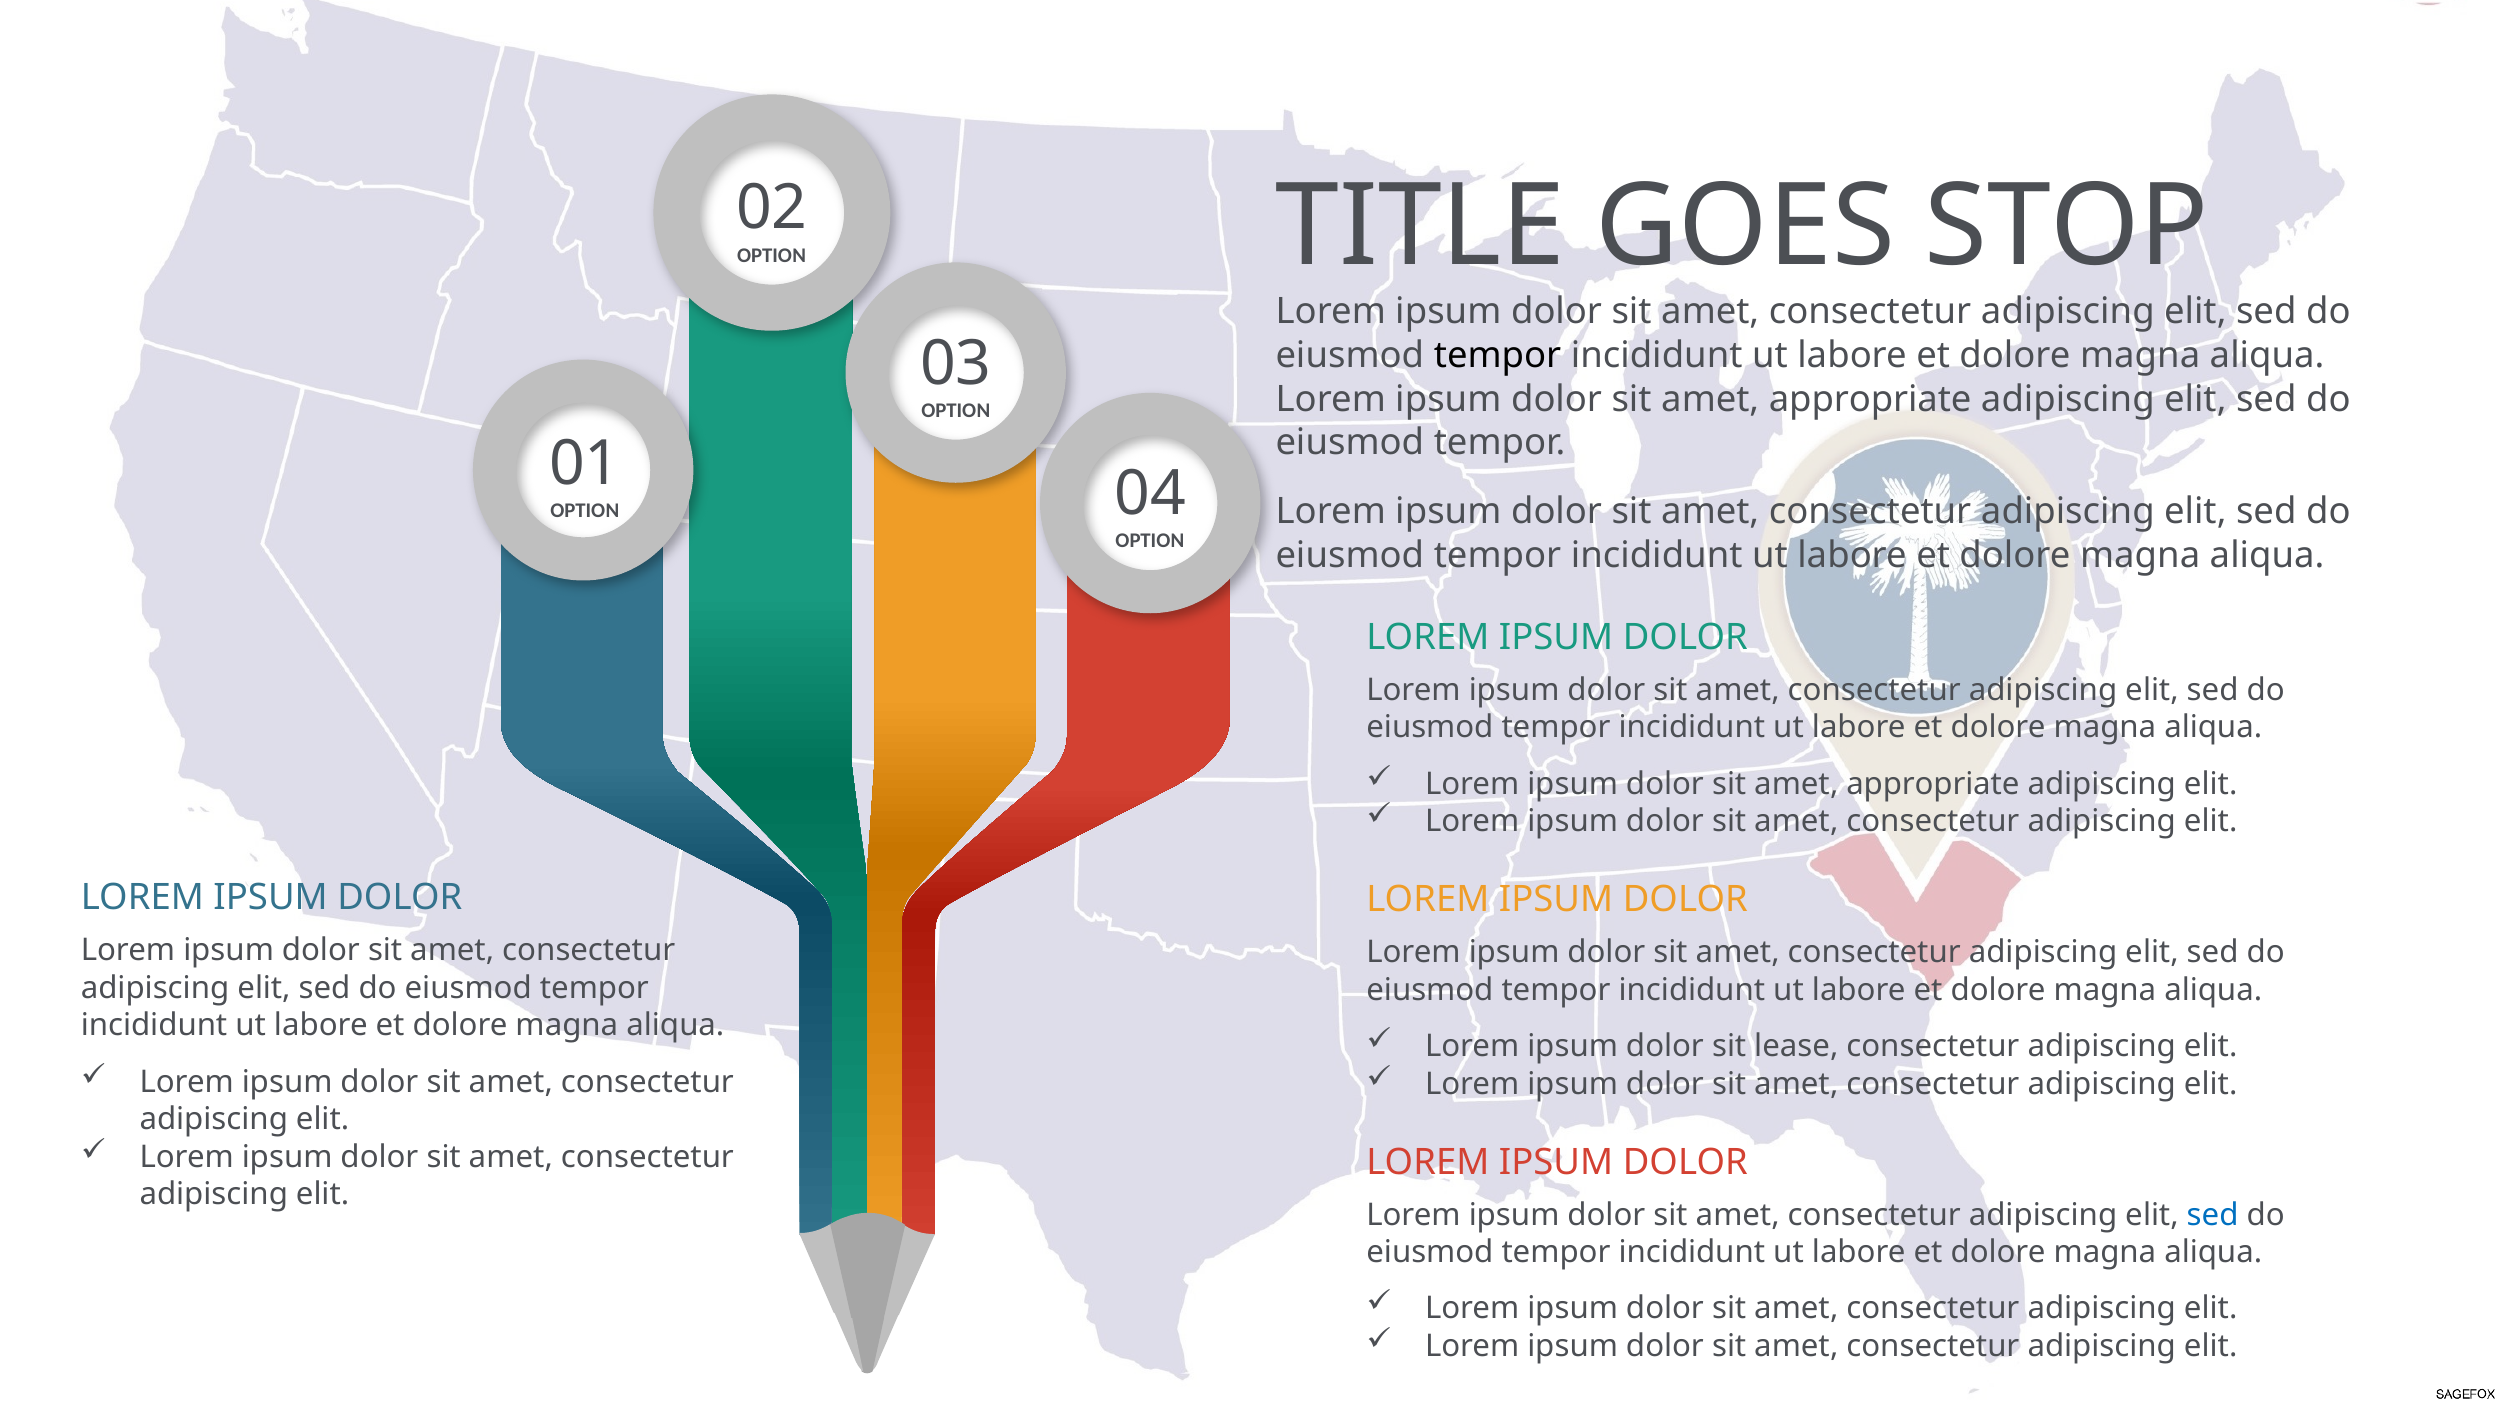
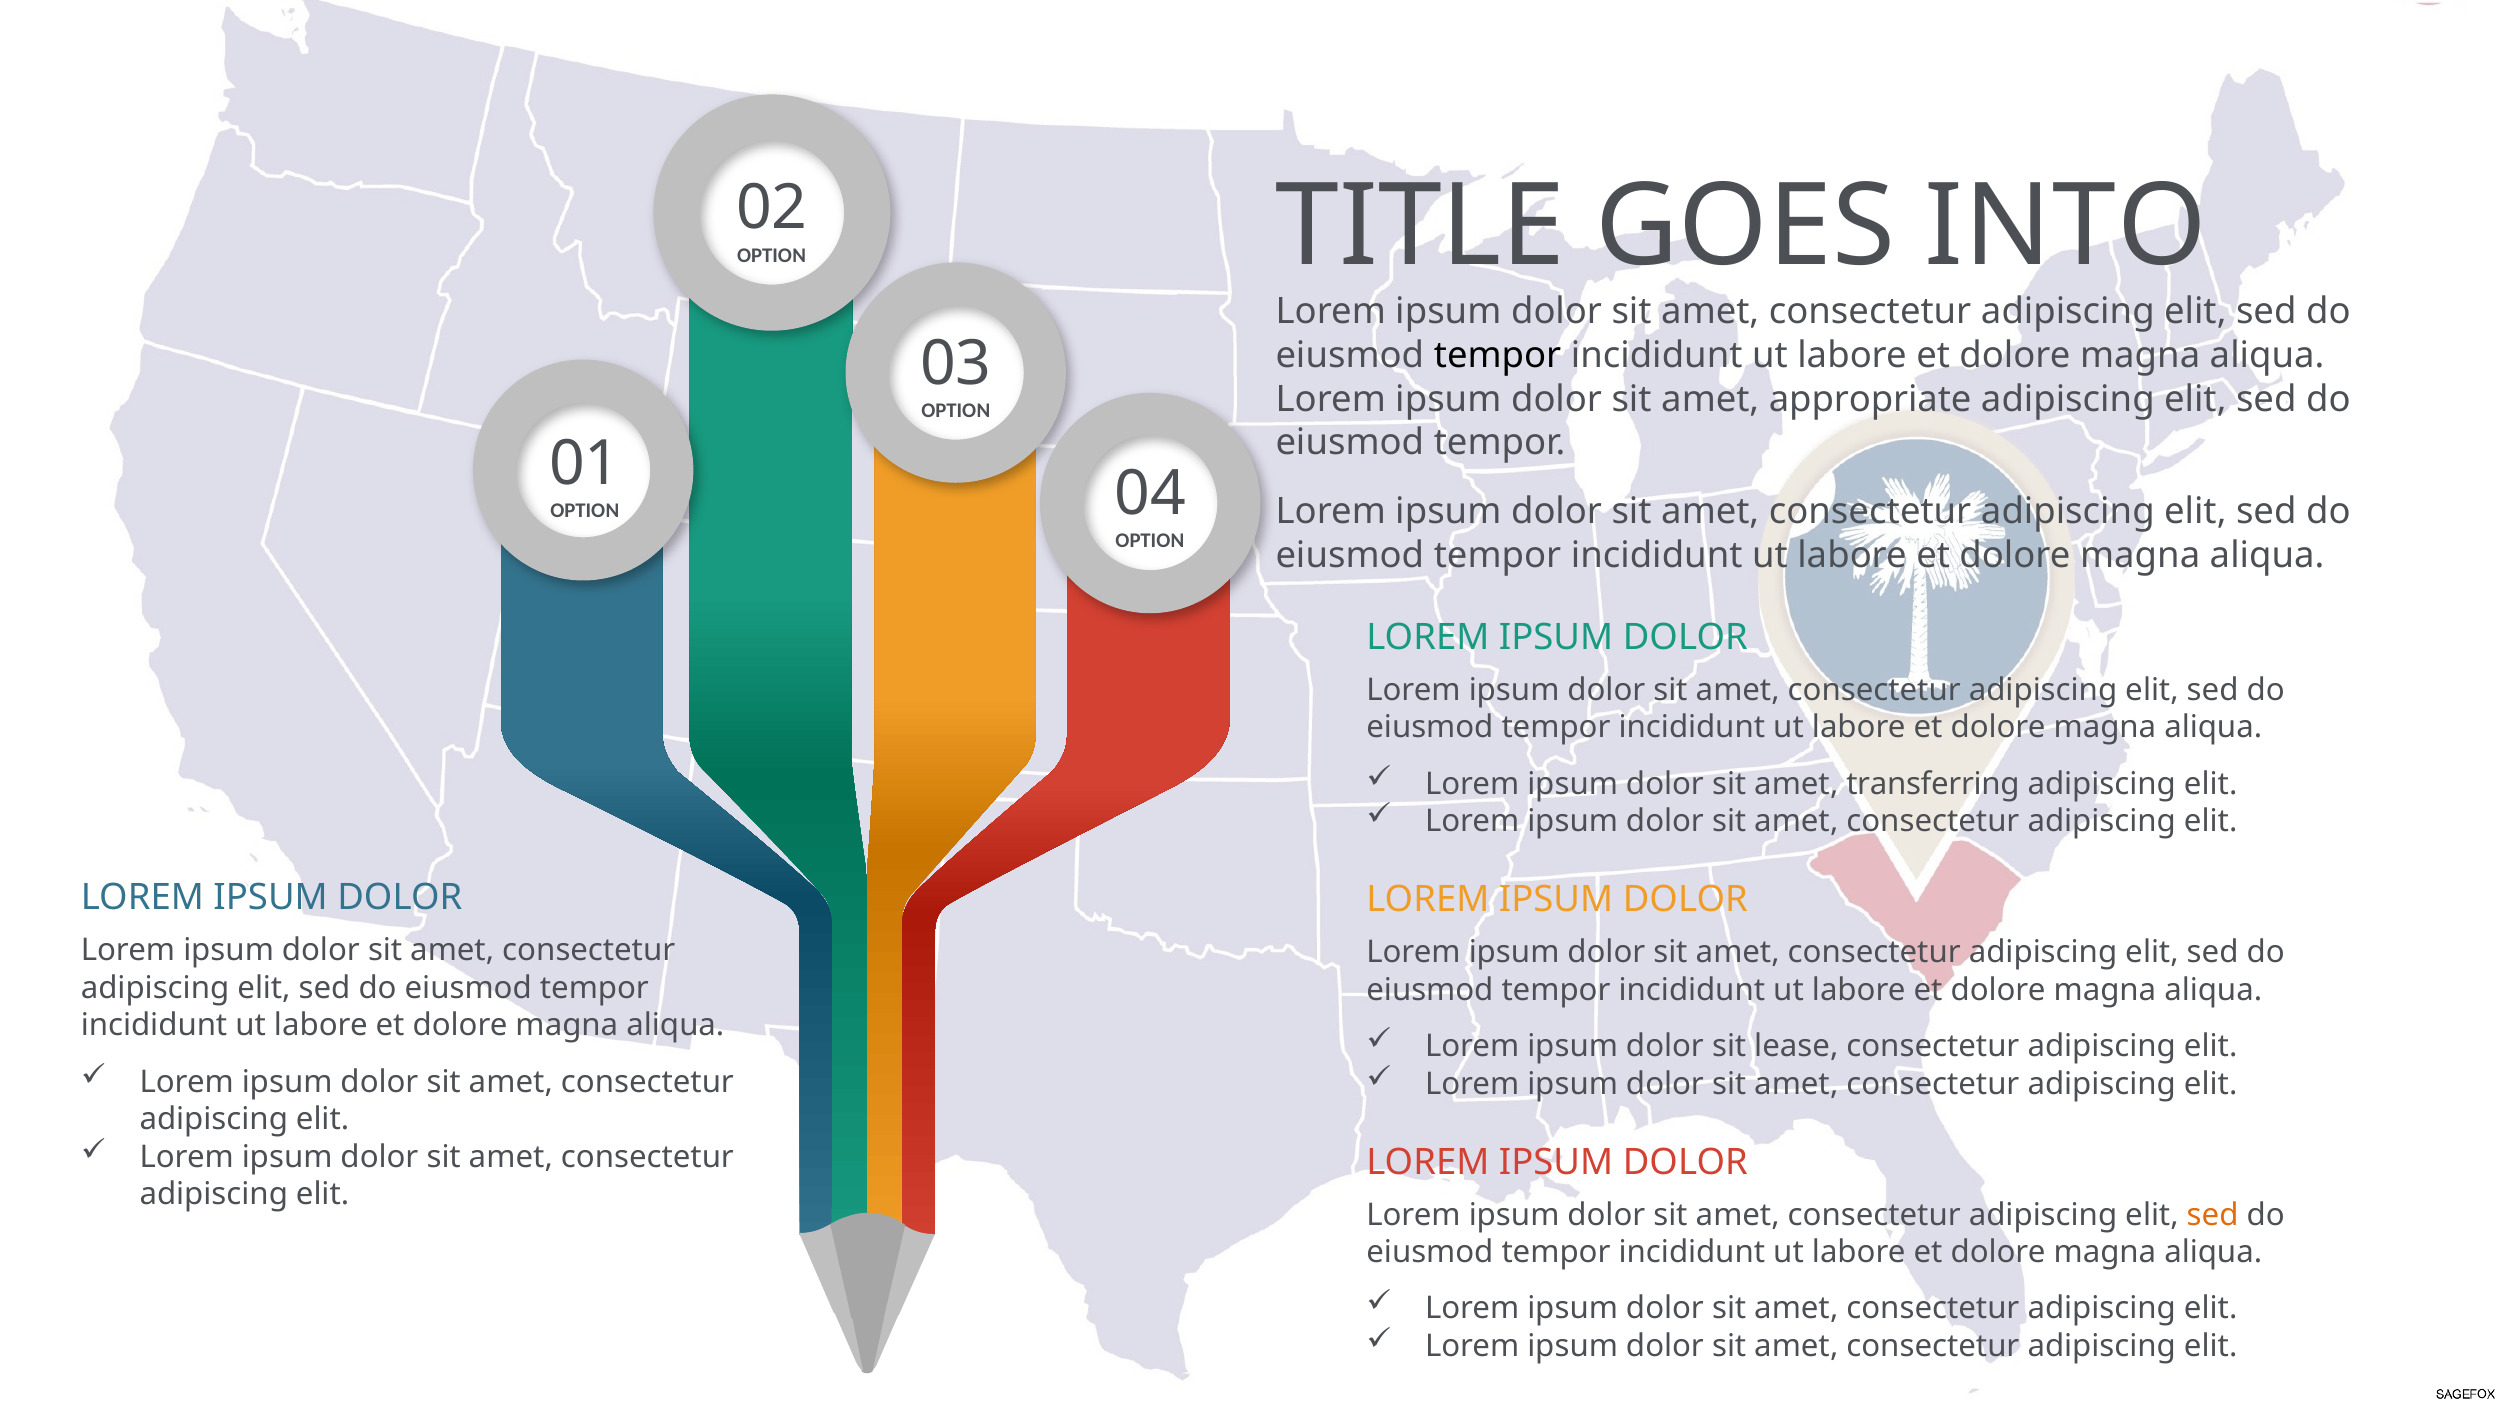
STOP: STOP -> INTO
appropriate at (1933, 784): appropriate -> transferring
sed at (2213, 1215) colour: blue -> orange
